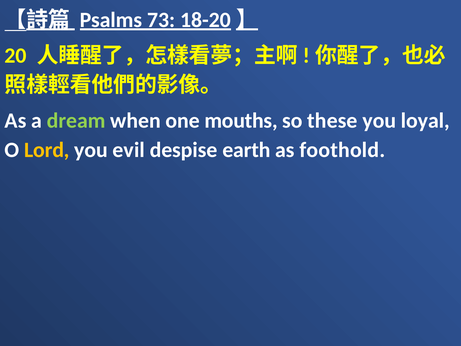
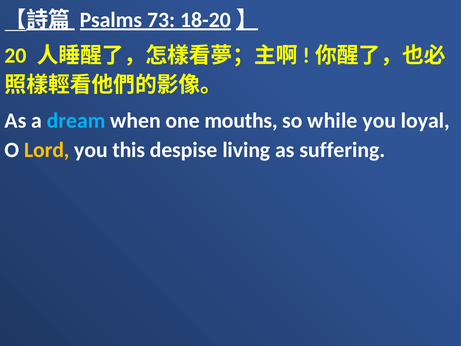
dream colour: light green -> light blue
these: these -> while
evil: evil -> this
earth: earth -> living
foothold: foothold -> suffering
